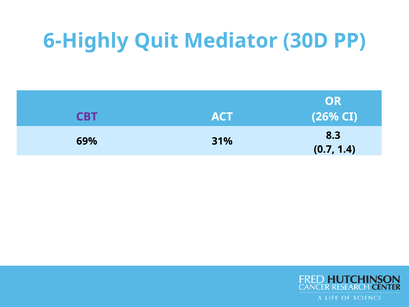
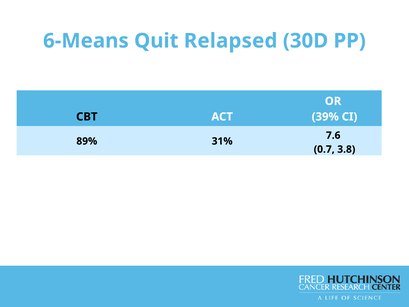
6-Highly: 6-Highly -> 6-Means
Mediator: Mediator -> Relapsed
CBT colour: purple -> black
26%: 26% -> 39%
8.3: 8.3 -> 7.6
69%: 69% -> 89%
1.4: 1.4 -> 3.8
